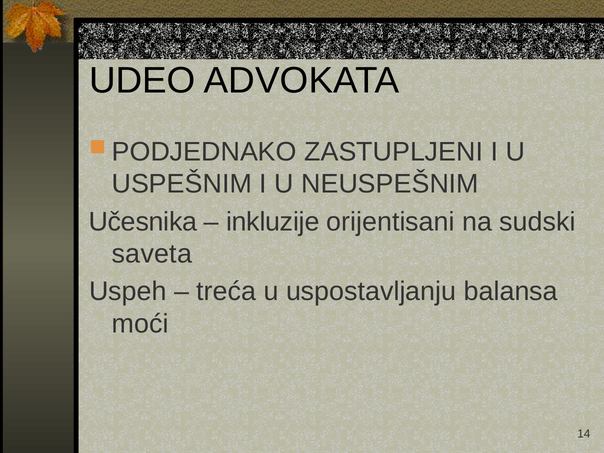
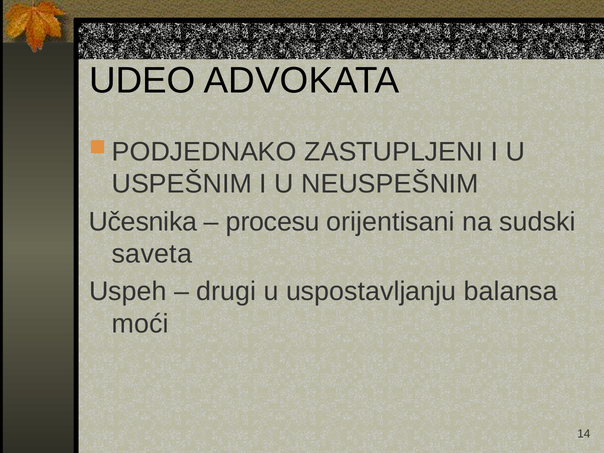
inkluzije: inkluzije -> procesu
treća: treća -> drugi
